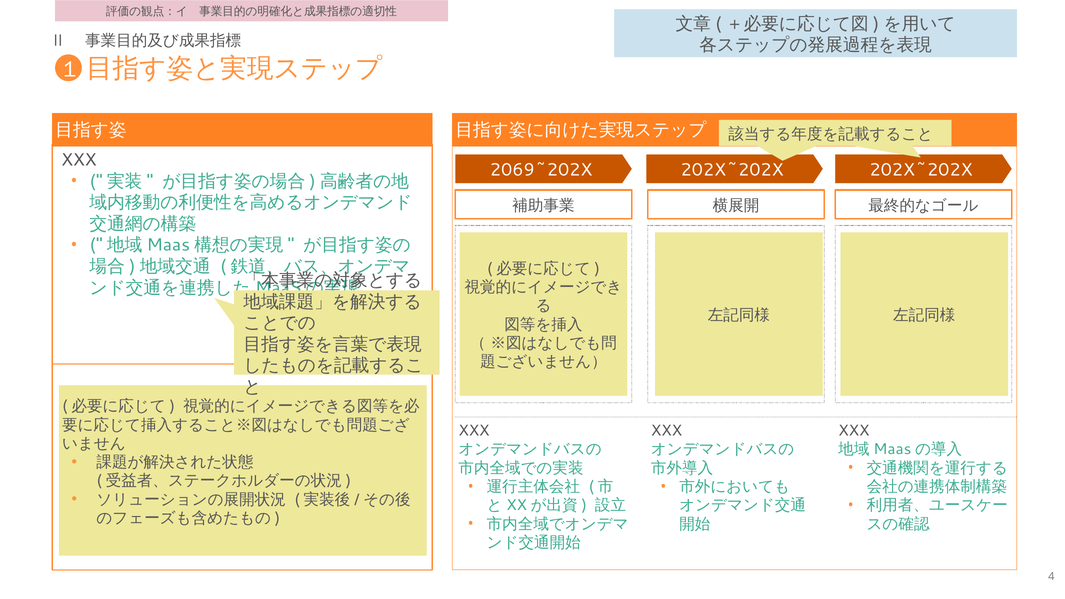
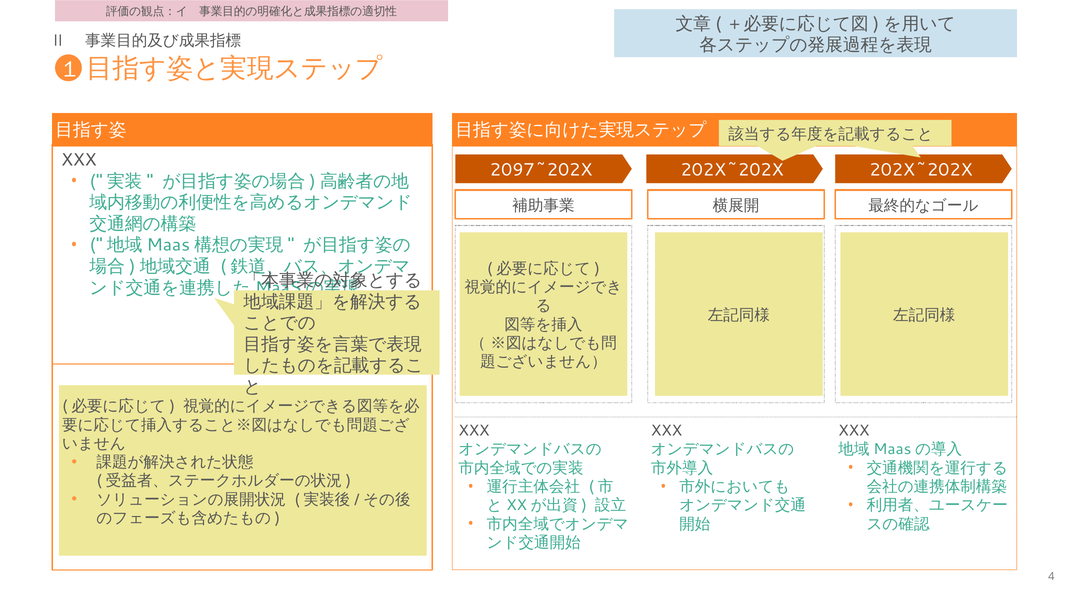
2069~202X: 2069~202X -> 2097~202X
